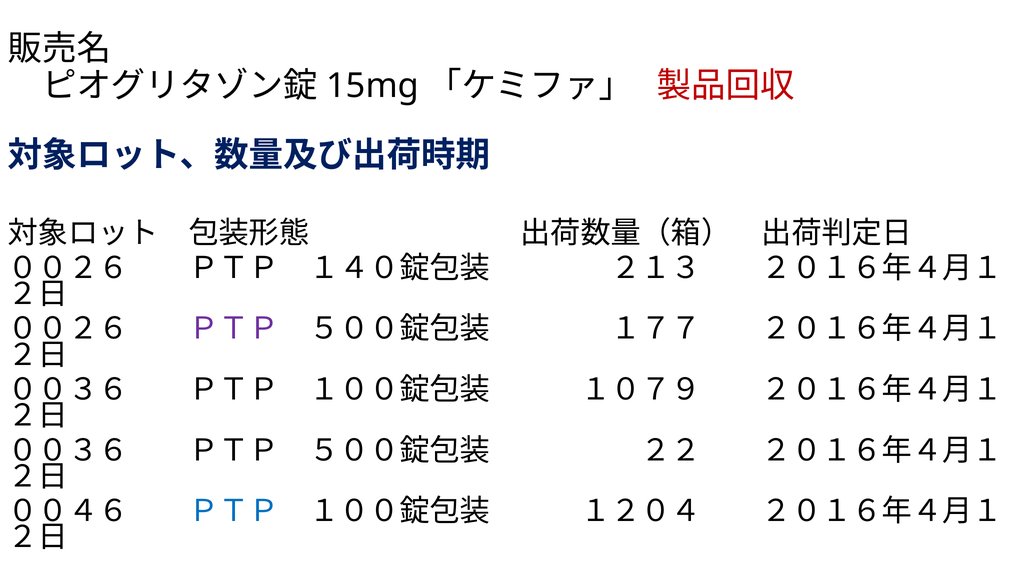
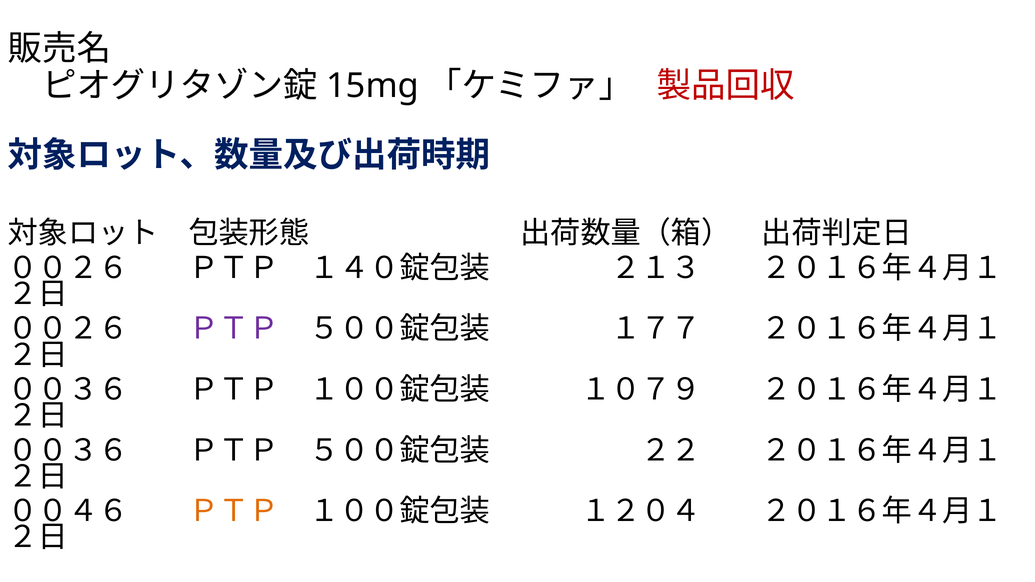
ＰＴＰ at (234, 512) colour: blue -> orange
